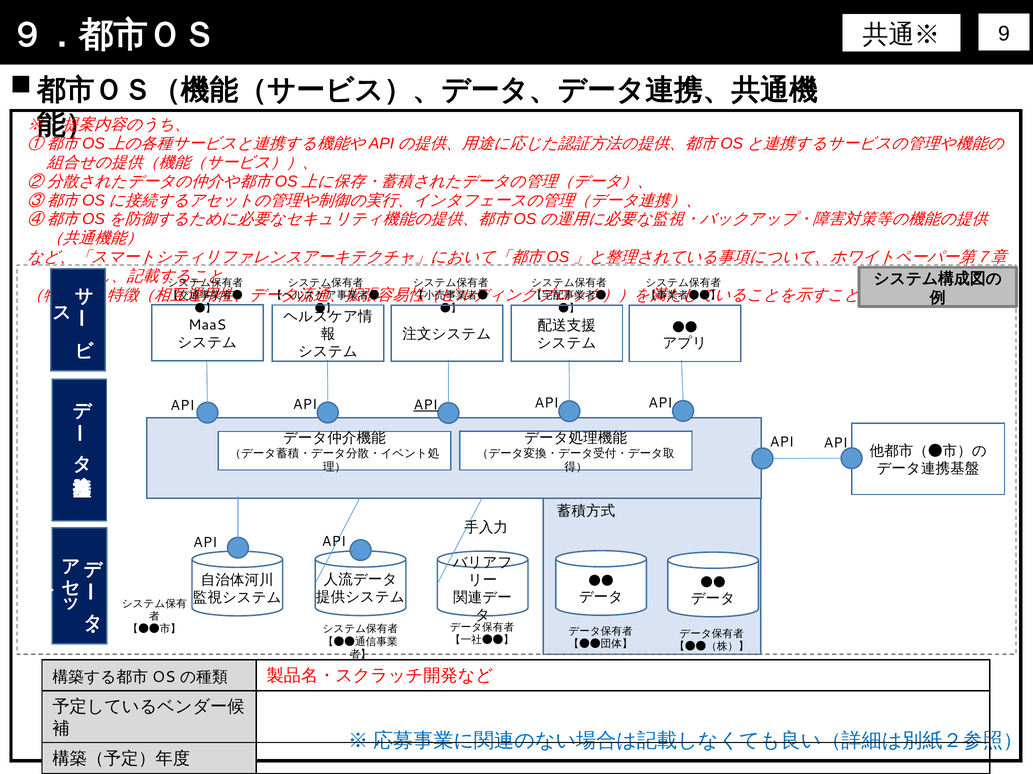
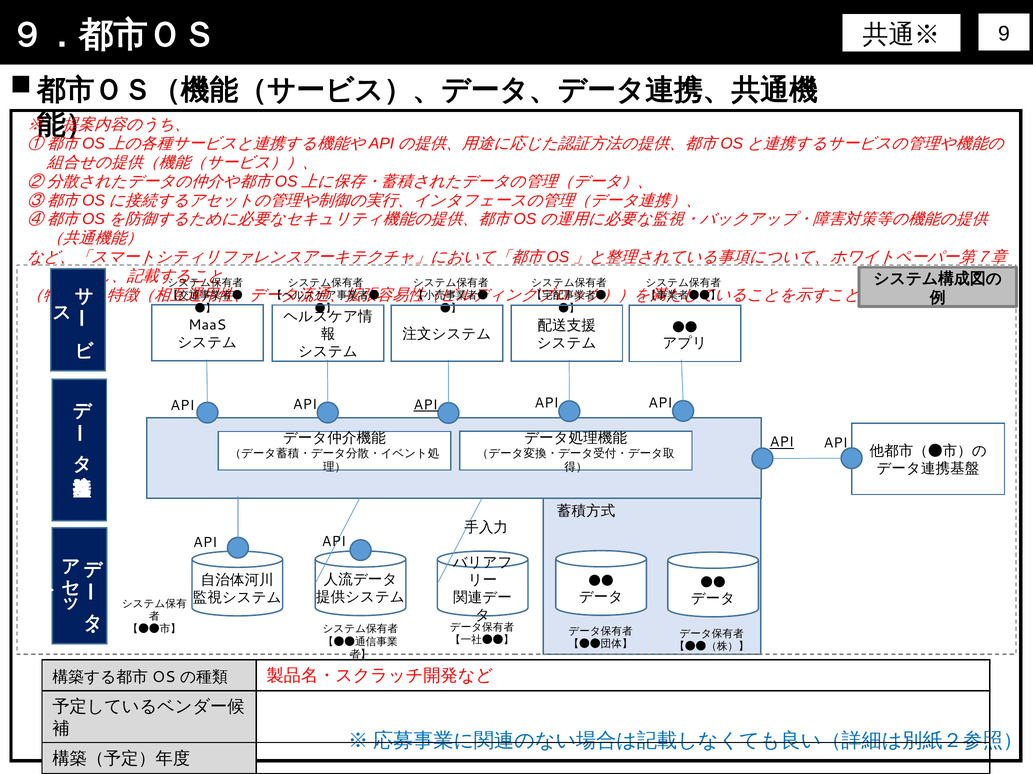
API at (782, 443) underline: none -> present
